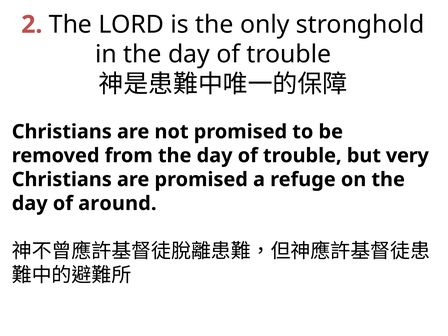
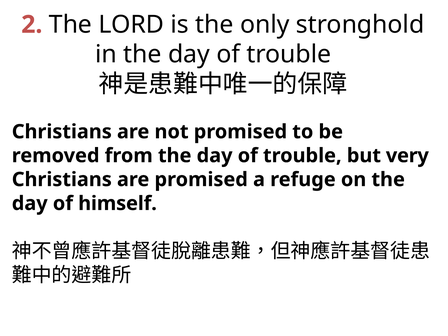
around: around -> himself
